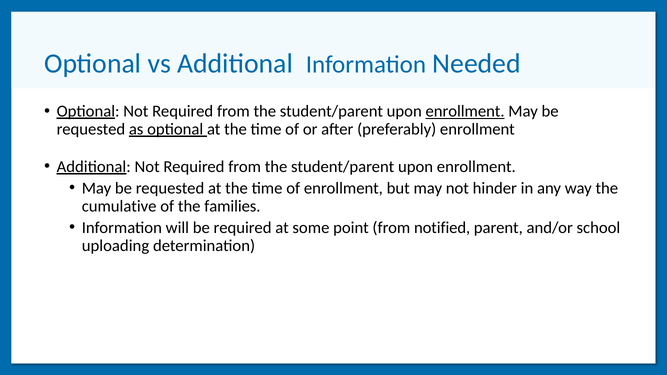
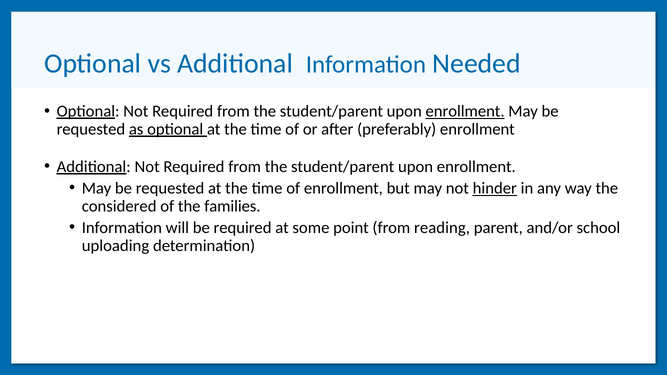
hinder underline: none -> present
cumulative: cumulative -> considered
notified: notified -> reading
